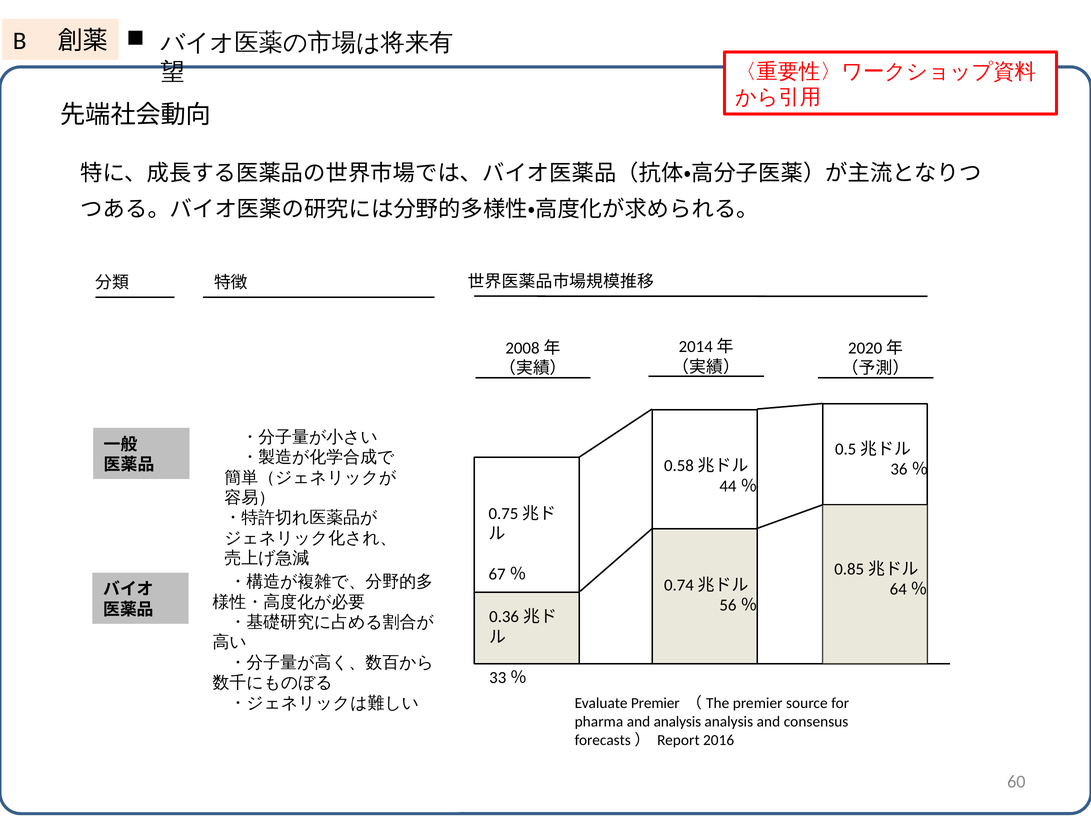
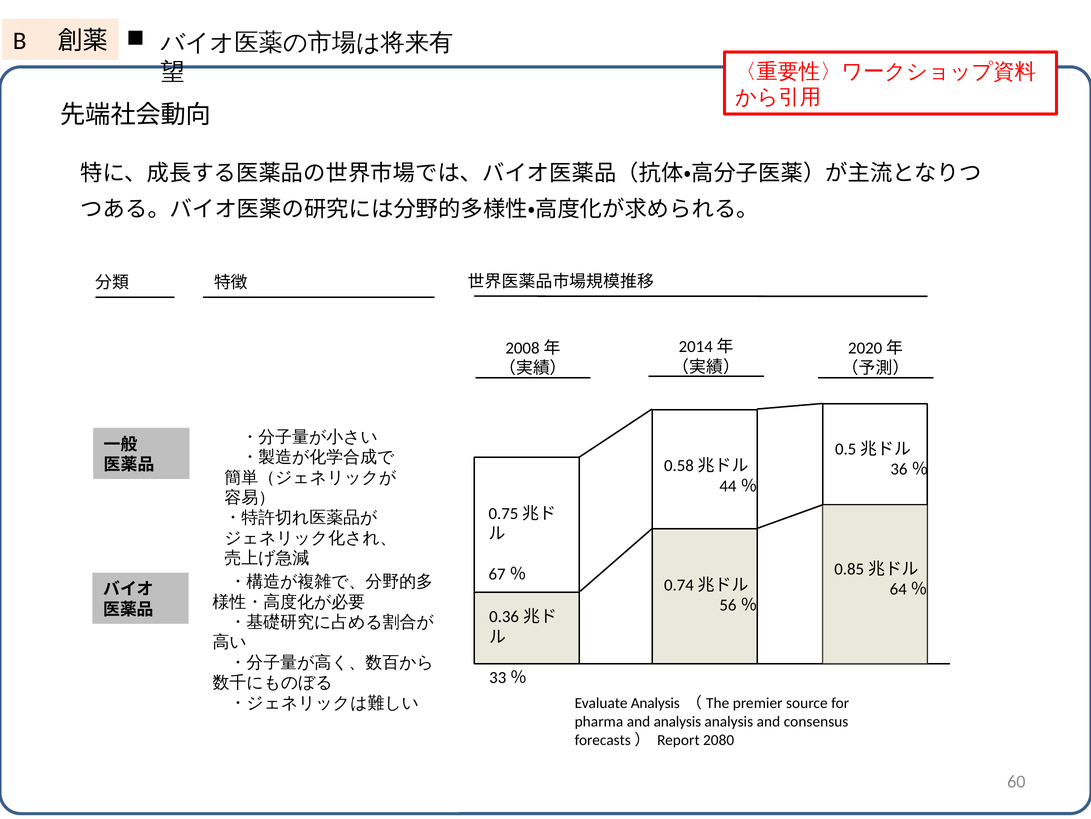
Evaluate Premier: Premier -> Analysis
2016: 2016 -> 2080
